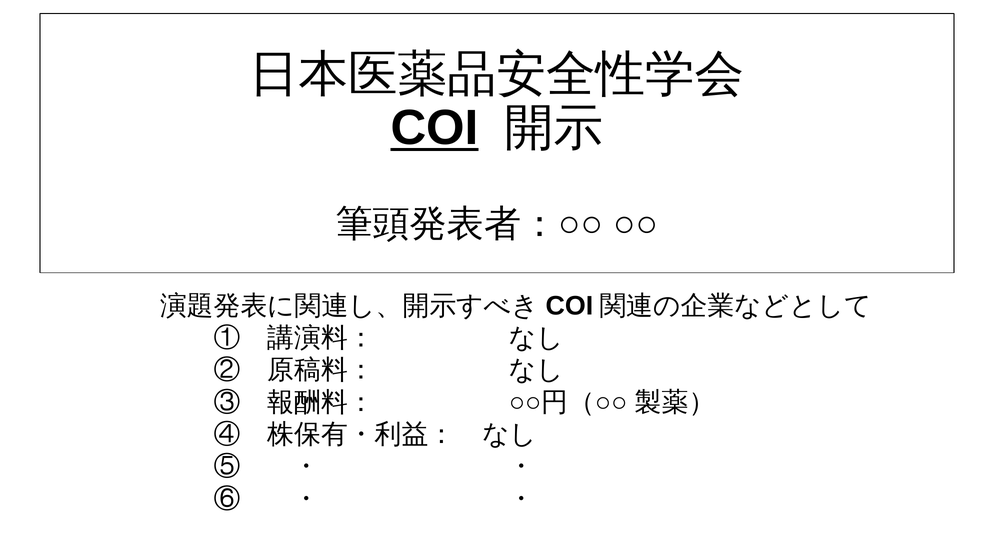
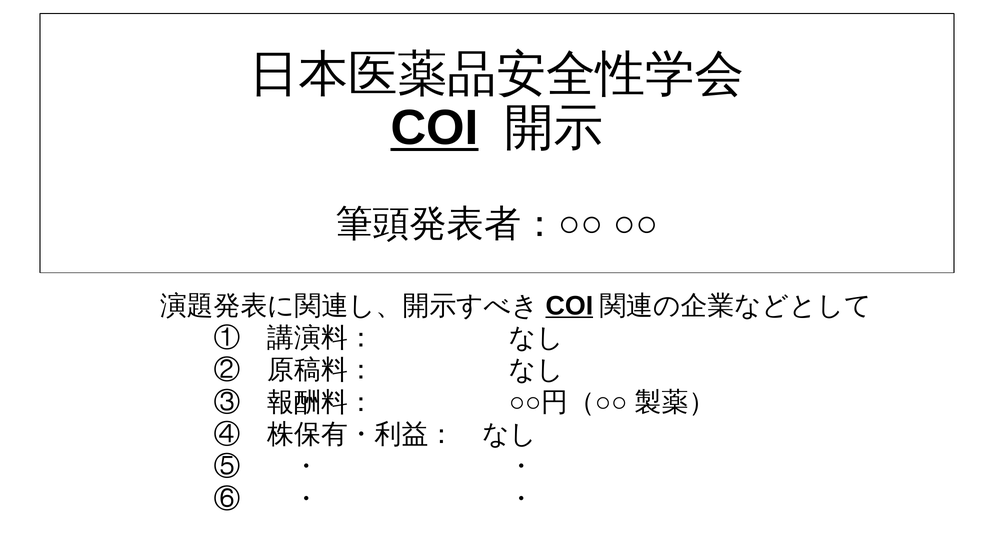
COI at (569, 306) underline: none -> present
